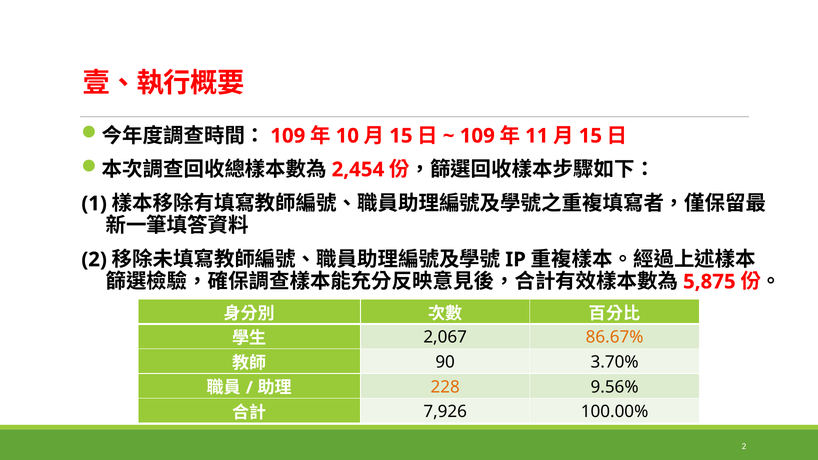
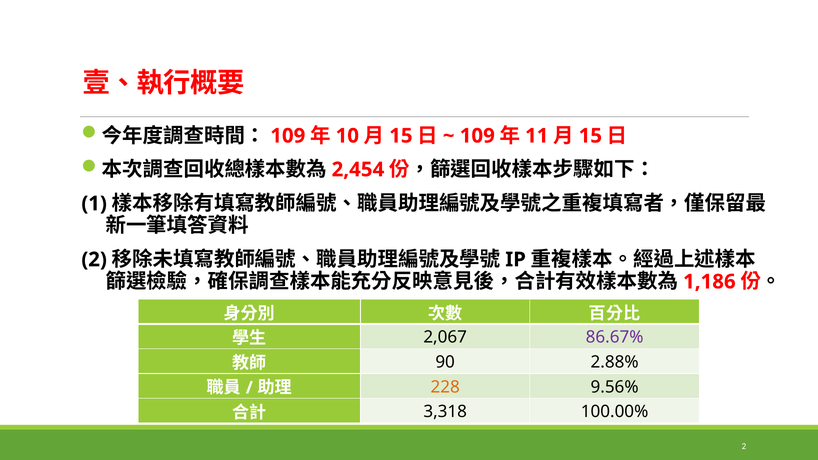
5,875: 5,875 -> 1,186
86.67% colour: orange -> purple
3.70%: 3.70% -> 2.88%
7,926: 7,926 -> 3,318
